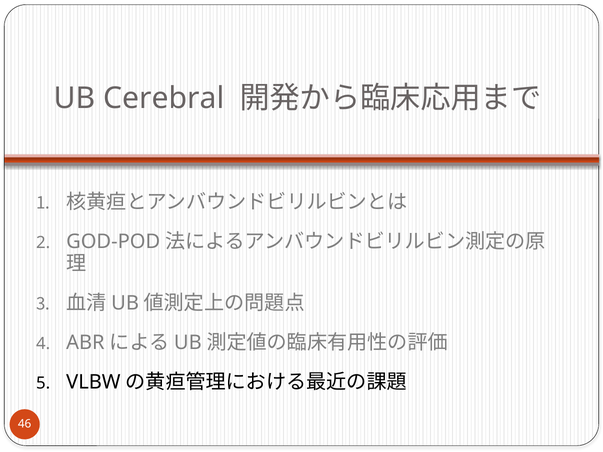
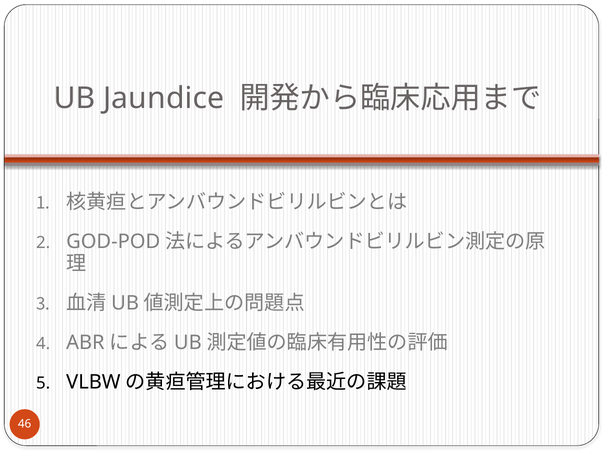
Cerebral: Cerebral -> Jaundice
